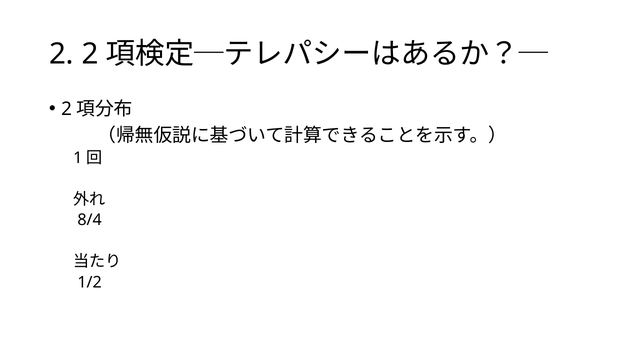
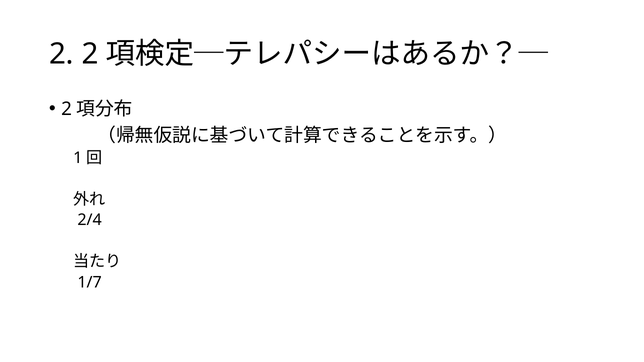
8/4: 8/4 -> 2/4
1/2: 1/2 -> 1/7
